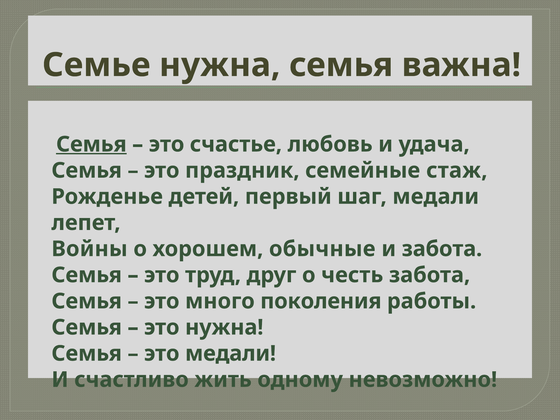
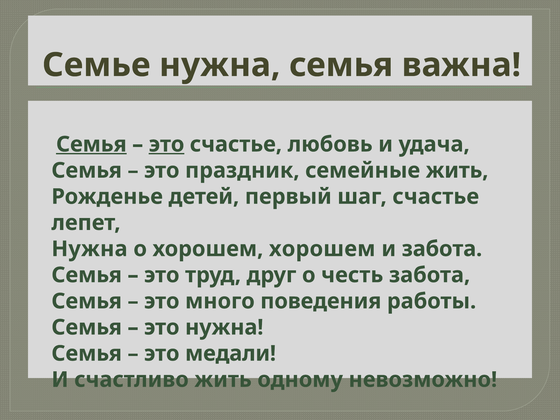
это at (167, 144) underline: none -> present
семейные стаж: стаж -> жить
шаг медали: медали -> счастье
Войны at (89, 249): Войны -> Нужна
хорошем обычные: обычные -> хорошем
поколения: поколения -> поведения
